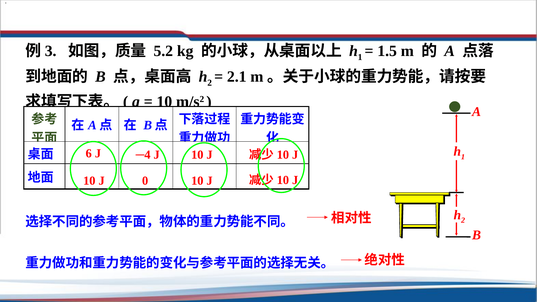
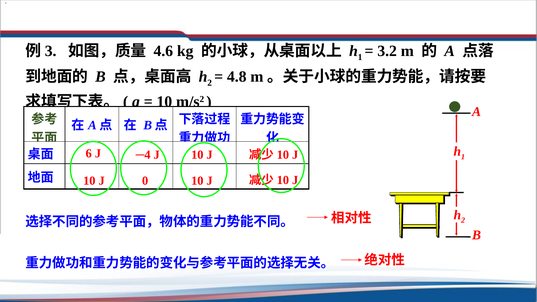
5.2: 5.2 -> 4.6
1.5: 1.5 -> 3.2
2.1: 2.1 -> 4.8
